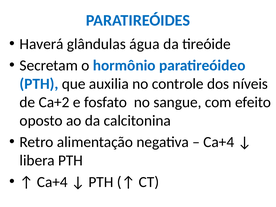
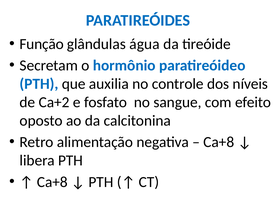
Haverá: Haverá -> Função
Ca+4 at (219, 142): Ca+4 -> Ca+8
Ca+4 at (52, 182): Ca+4 -> Ca+8
